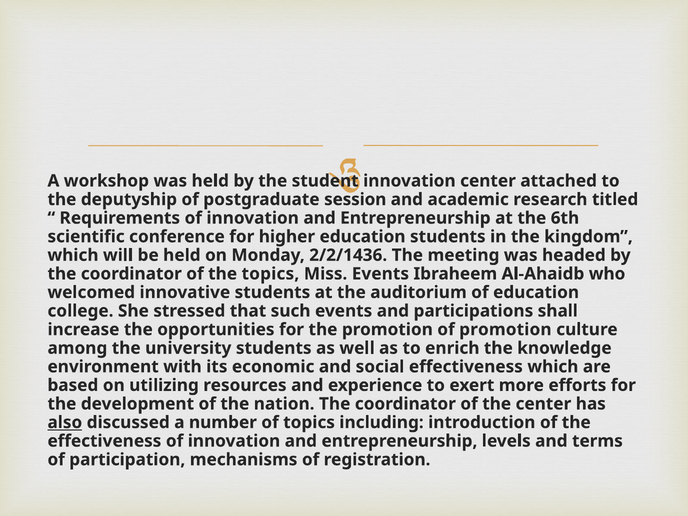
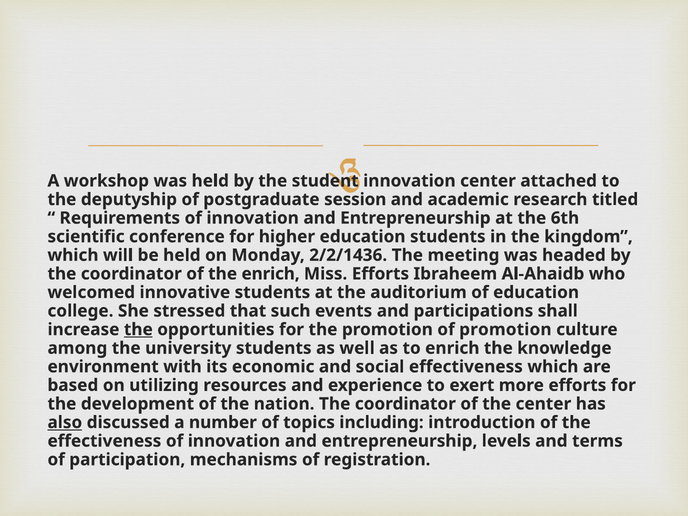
the topics: topics -> enrich
Miss Events: Events -> Efforts
the at (138, 330) underline: none -> present
